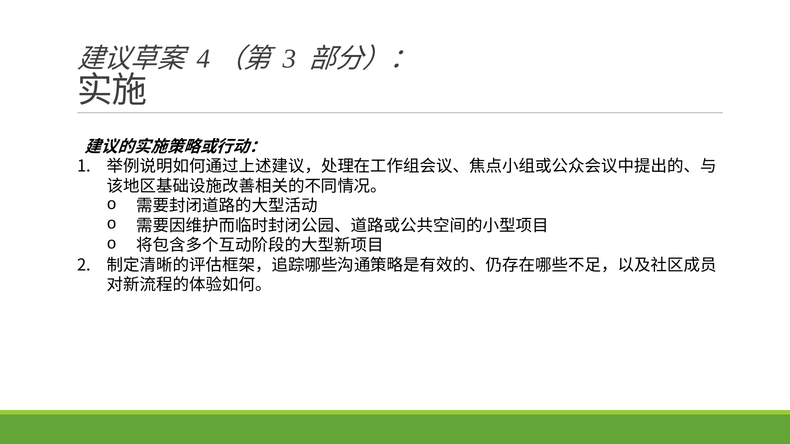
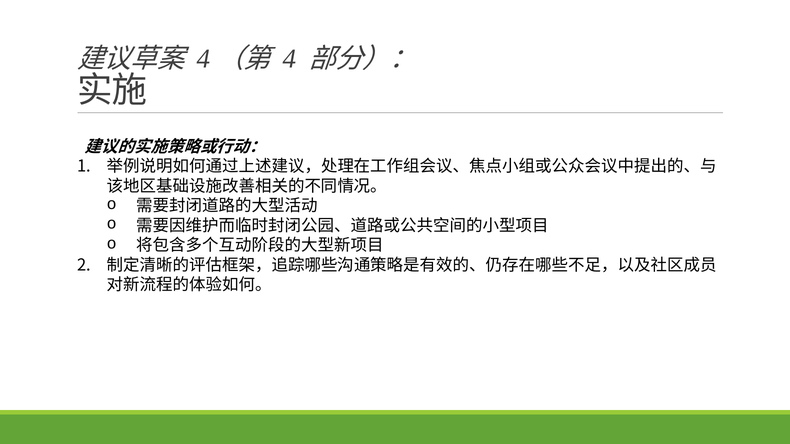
3 at (289, 59): 3 -> 4
